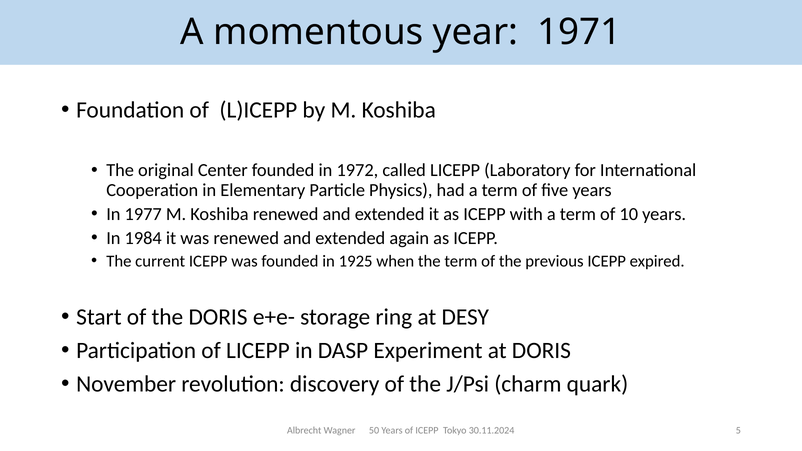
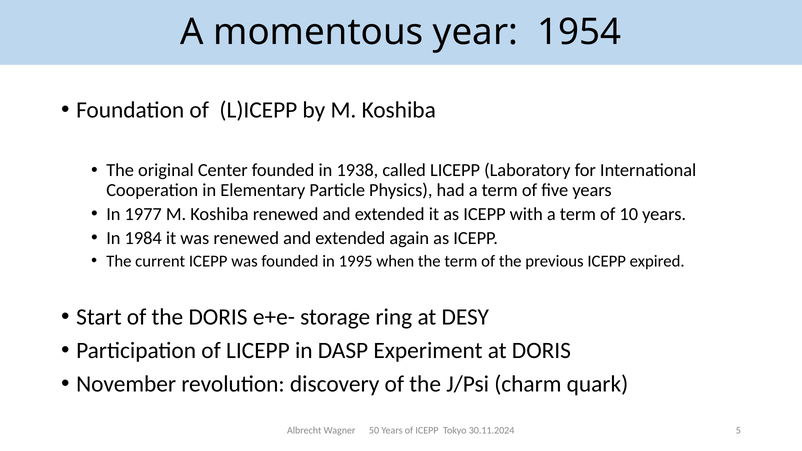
1971: 1971 -> 1954
1972: 1972 -> 1938
1925: 1925 -> 1995
